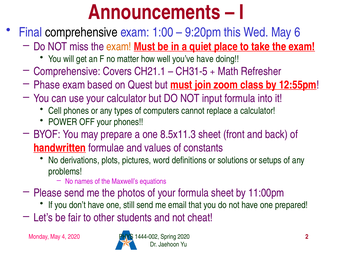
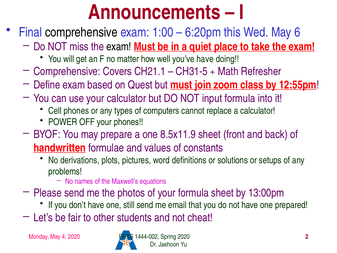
9:20pm: 9:20pm -> 6:20pm
exam at (119, 47) colour: orange -> black
Phase: Phase -> Define
8.5x11.3: 8.5x11.3 -> 8.5x11.9
11:00pm: 11:00pm -> 13:00pm
